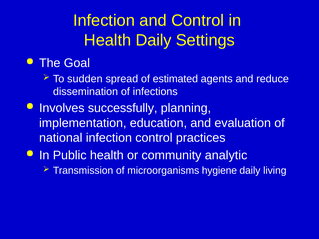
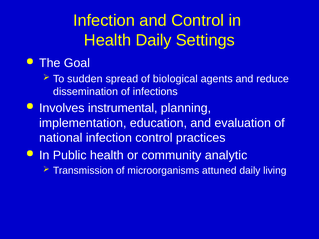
estimated: estimated -> biological
successfully: successfully -> instrumental
hygiene: hygiene -> attuned
